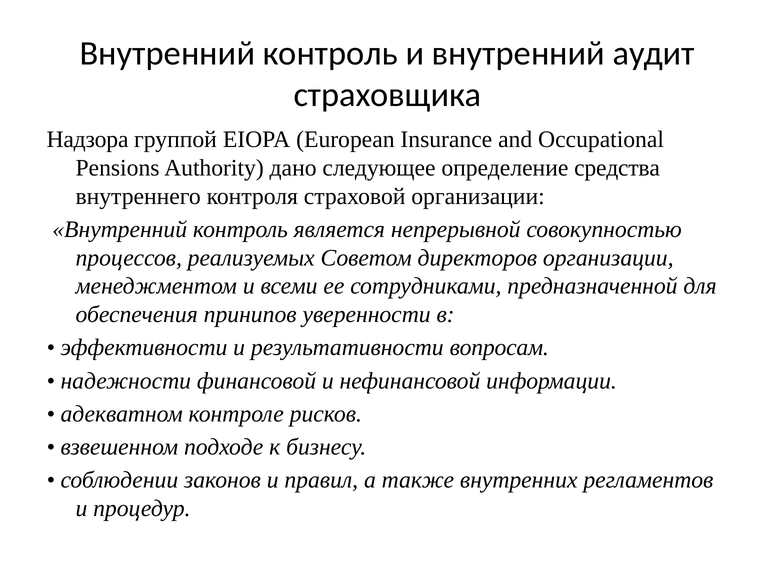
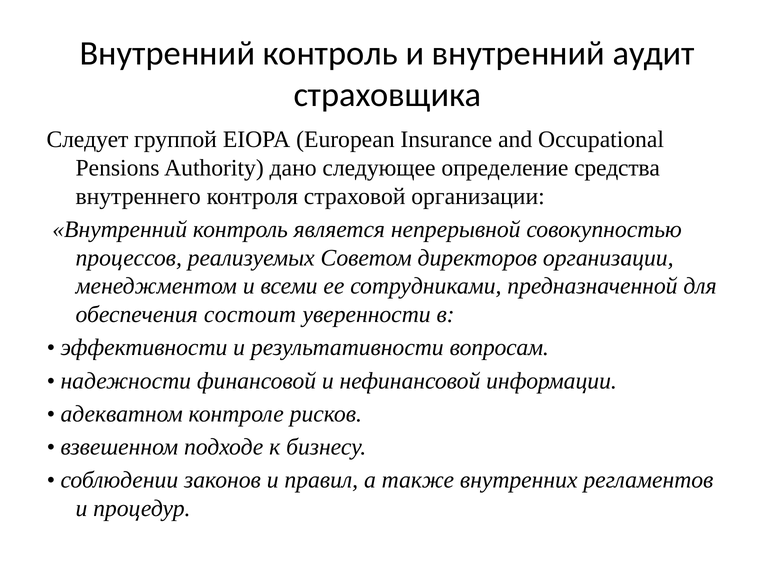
Надзора: Надзора -> Следует
принипов: принипов -> состоит
